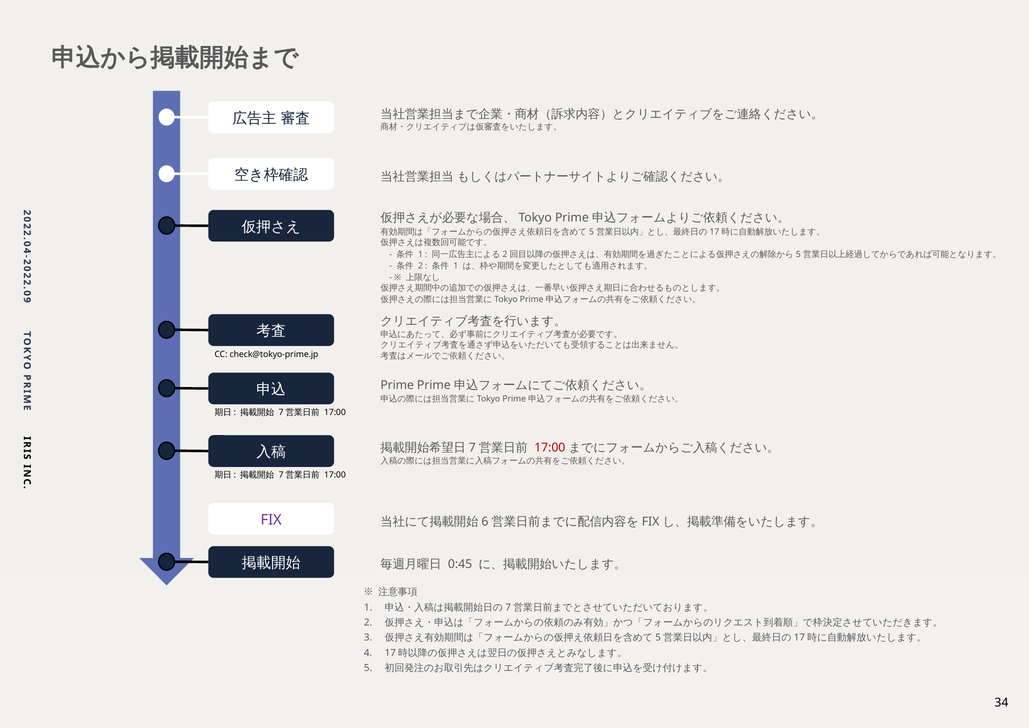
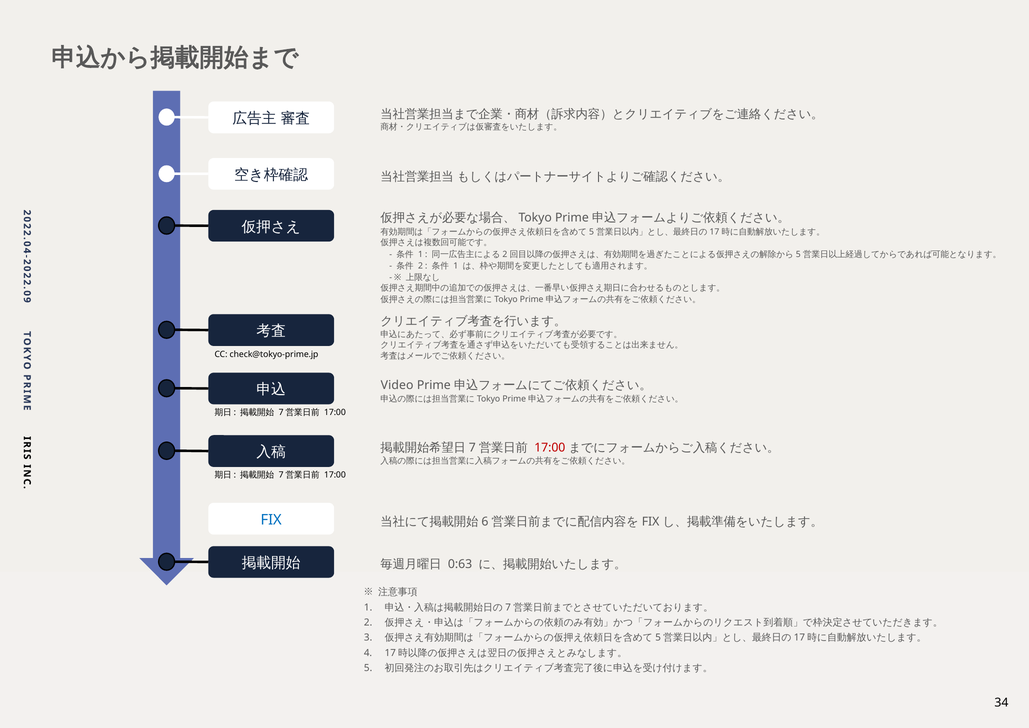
Prime at (397, 385): Prime -> Video
FIX colour: purple -> blue
0:45: 0:45 -> 0:63
